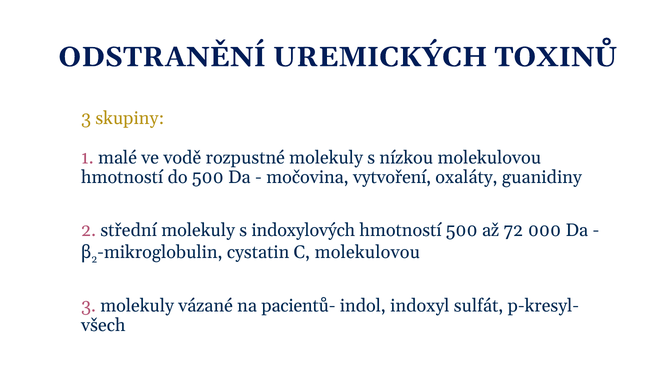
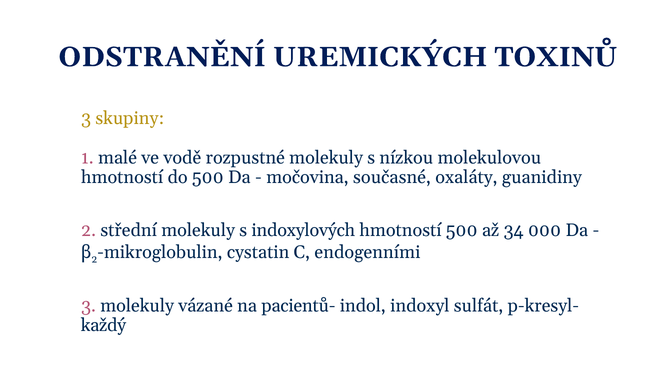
vytvoření: vytvoření -> současné
72: 72 -> 34
C molekulovou: molekulovou -> endogenními
všech: všech -> každý
